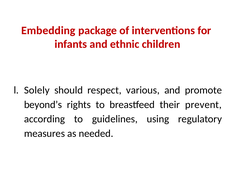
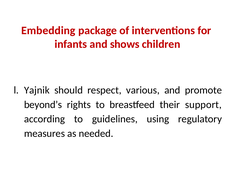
ethnic: ethnic -> shows
Solely: Solely -> Yajnik
prevent: prevent -> support
